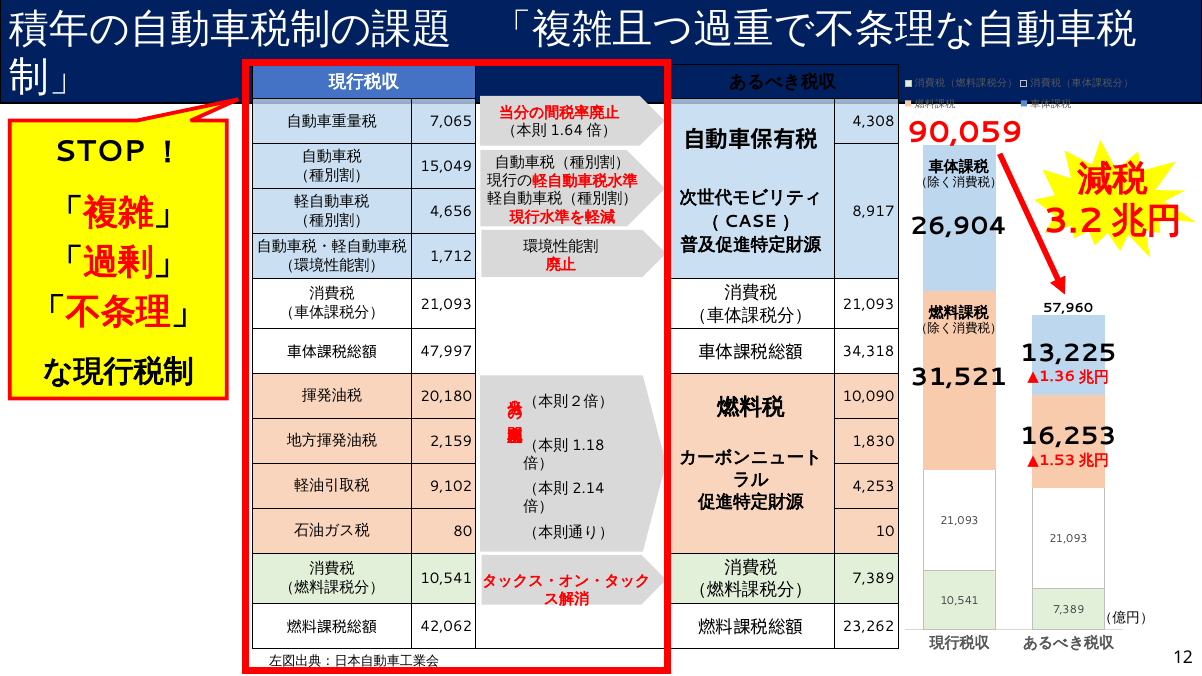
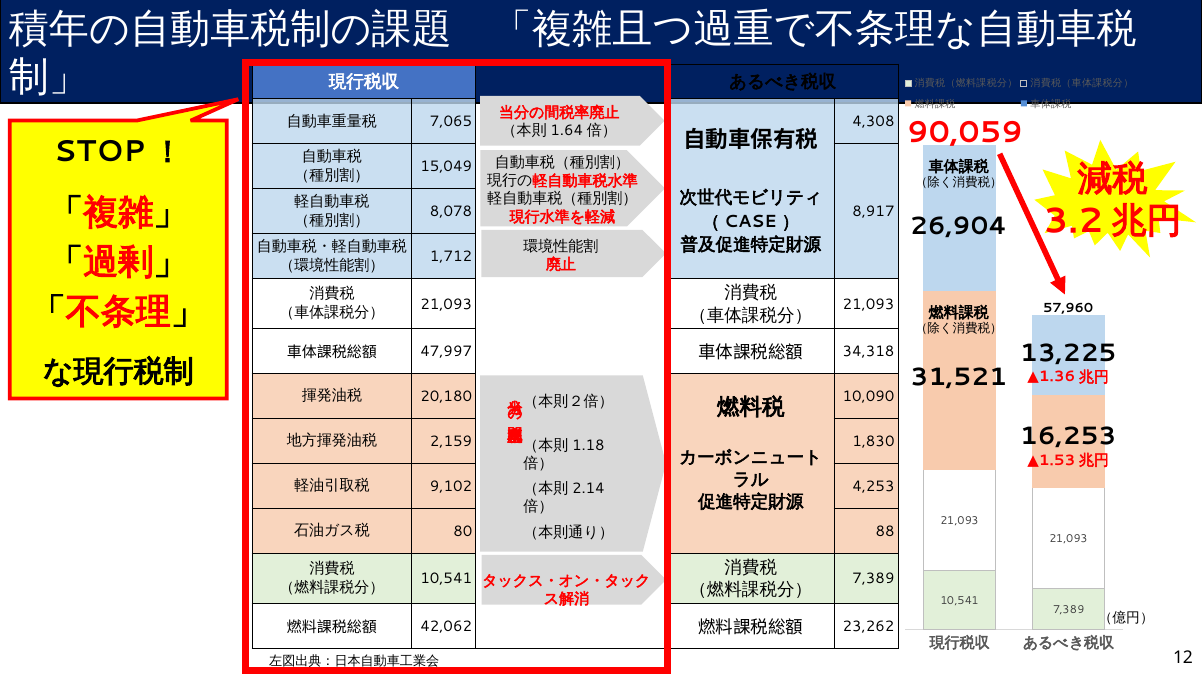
4,656: 4,656 -> 8,078
10: 10 -> 88
